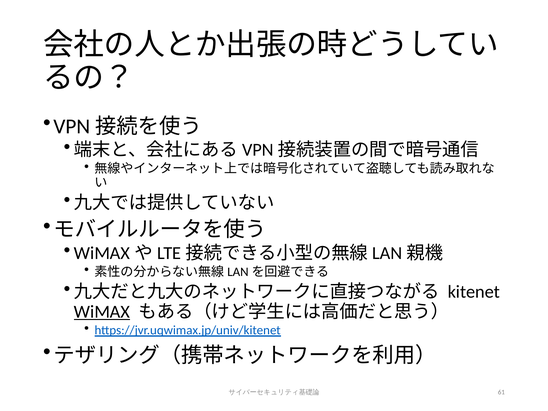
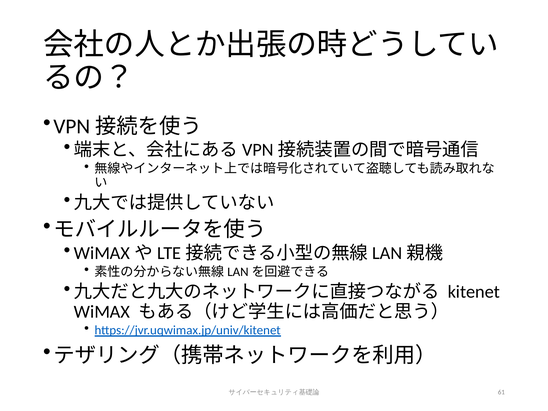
WiMAX underline: present -> none
